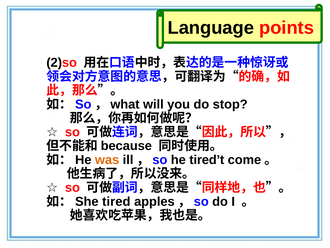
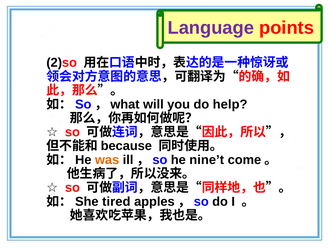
Language colour: black -> purple
stop: stop -> help
tired’t: tired’t -> nine’t
